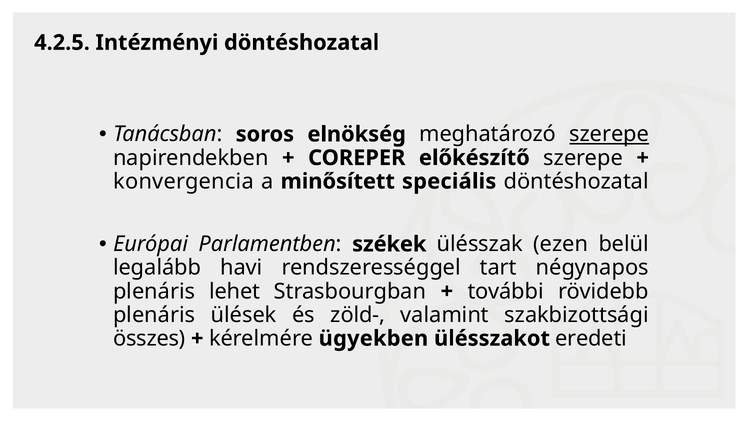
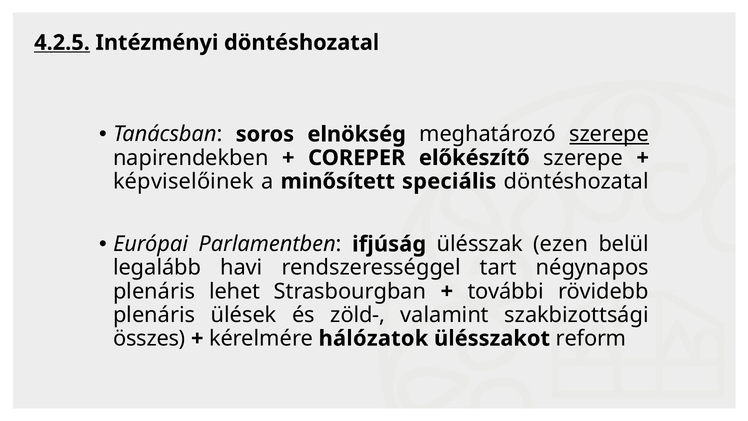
4.2.5 underline: none -> present
konvergencia: konvergencia -> képviselőinek
székek: székek -> ifjúság
ügyekben: ügyekben -> hálózatok
eredeti: eredeti -> reform
